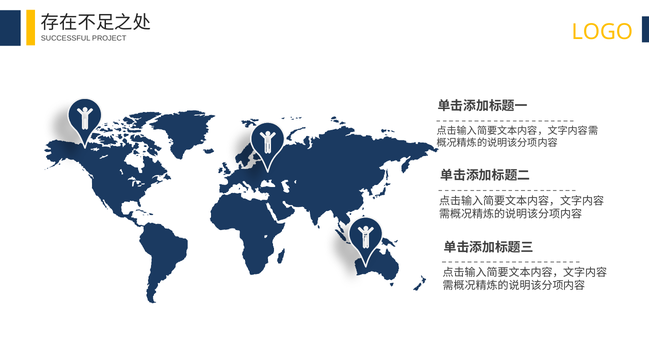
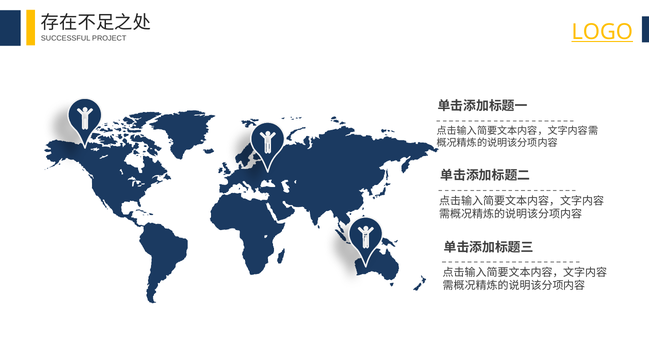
LOGO underline: none -> present
